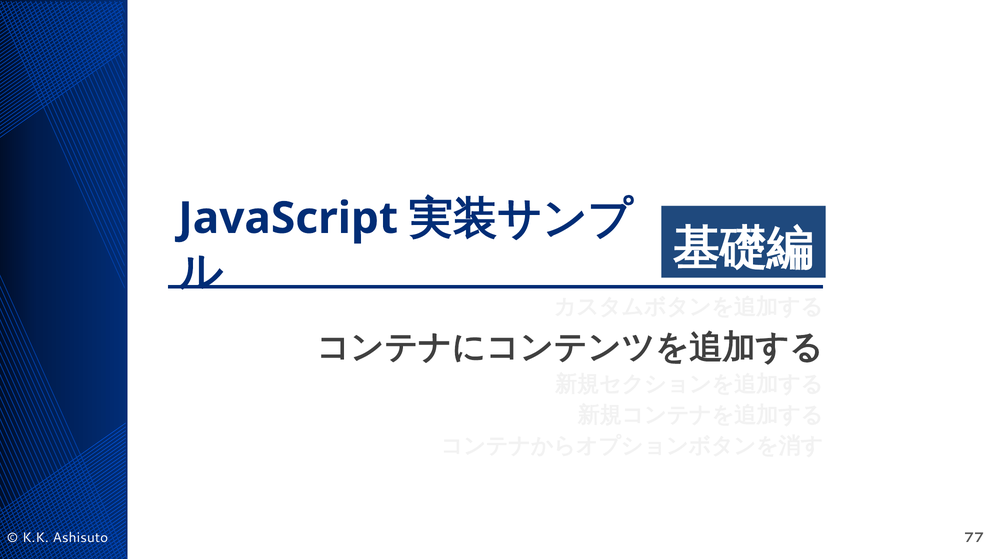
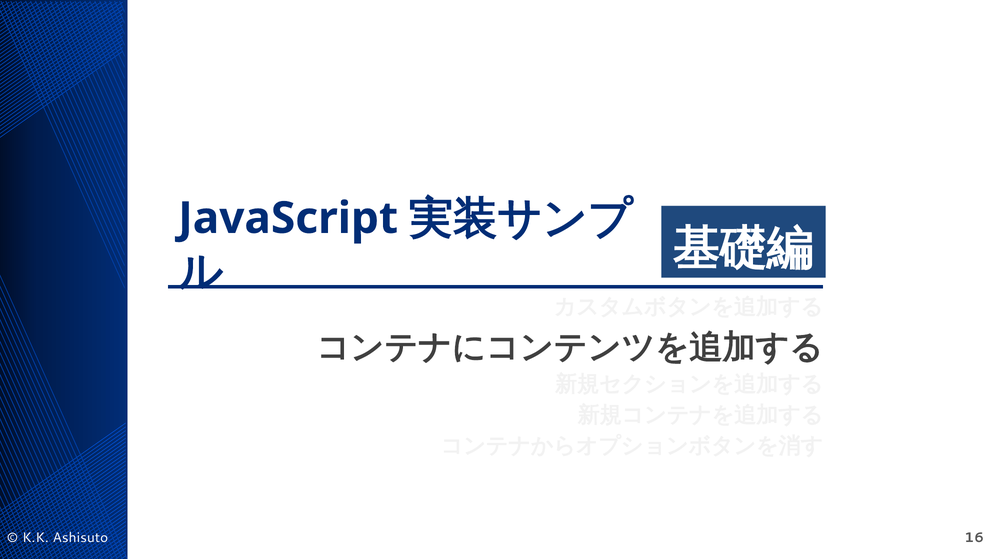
77: 77 -> 16
